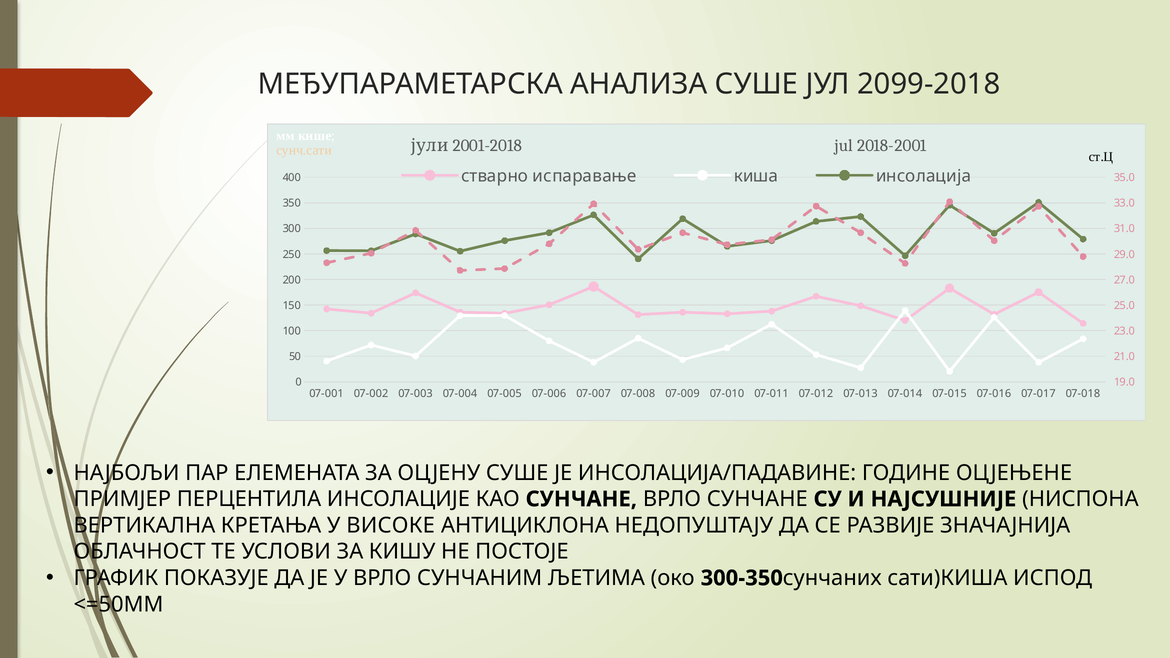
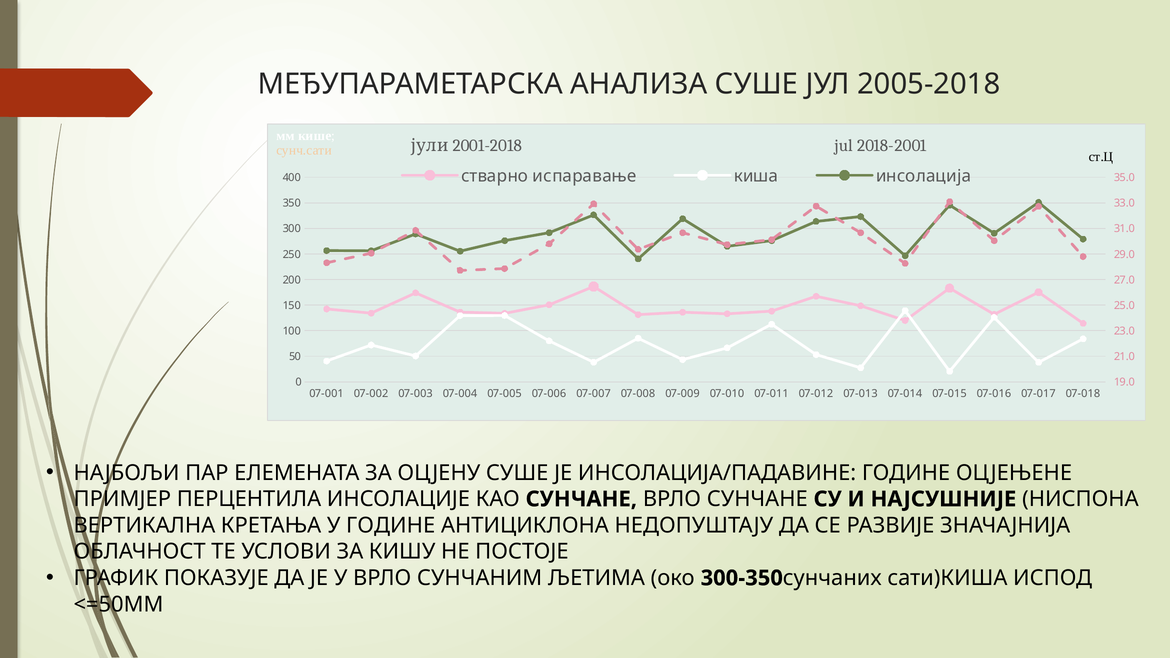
2099-2018: 2099-2018 -> 2005-2018
У ВИСОКЕ: ВИСОКЕ -> ГОДИНЕ
